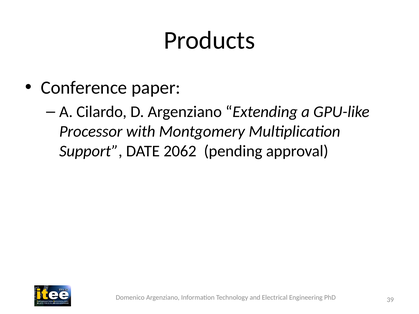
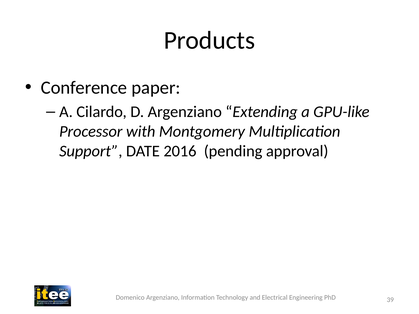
2062: 2062 -> 2016
